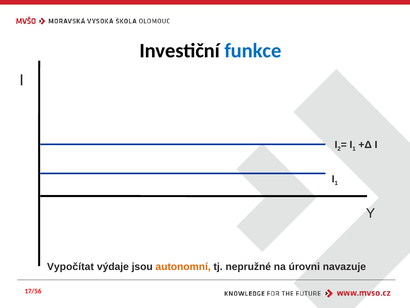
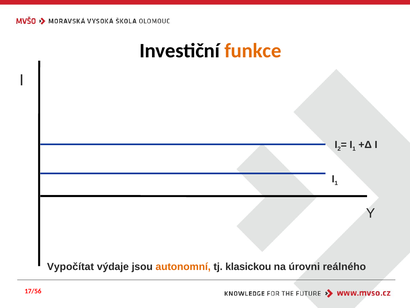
funkce colour: blue -> orange
nepružné: nepružné -> klasickou
navazuje: navazuje -> reálného
